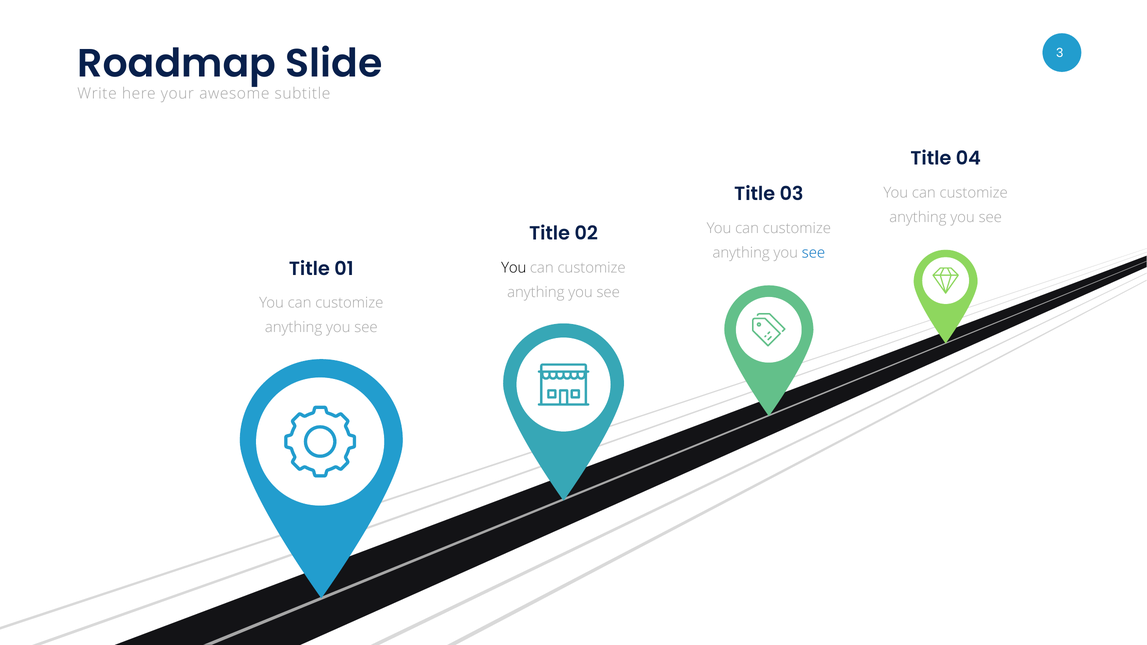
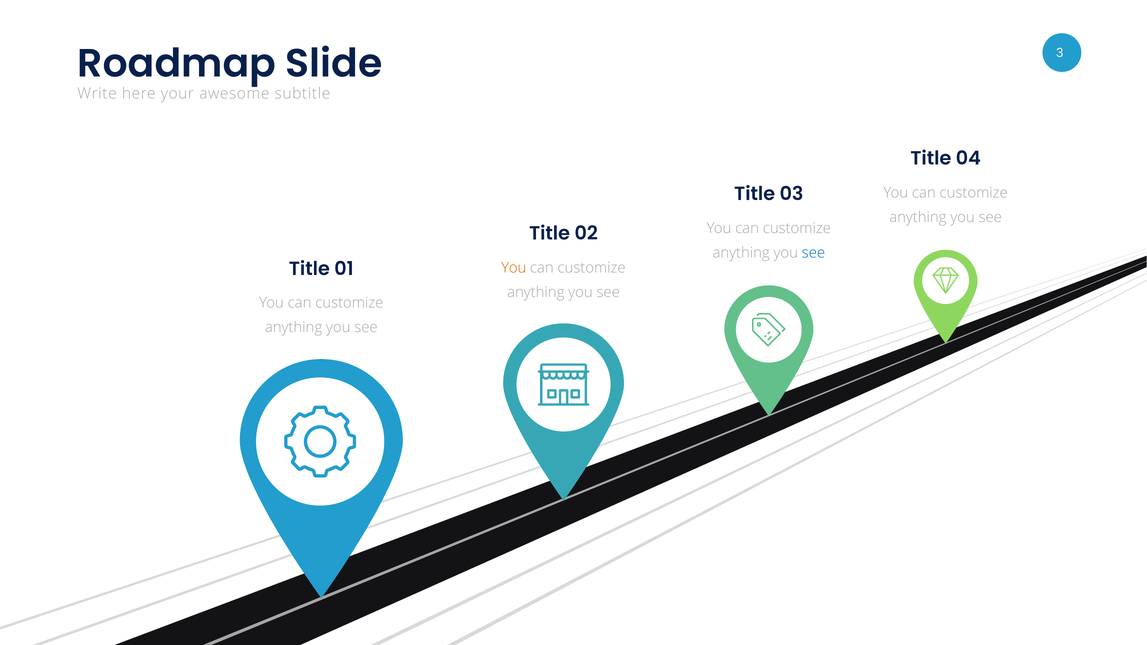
You at (514, 268) colour: black -> orange
